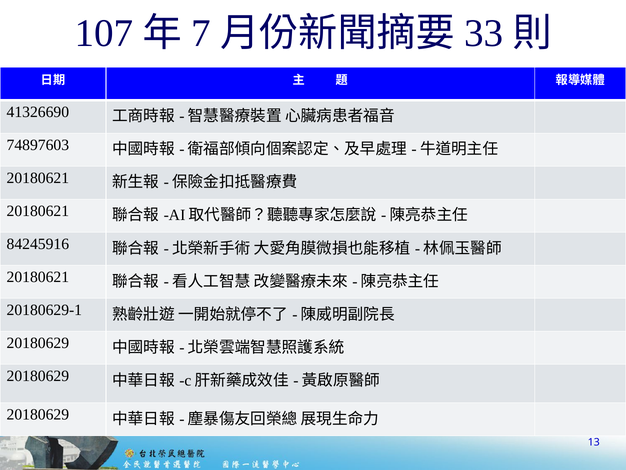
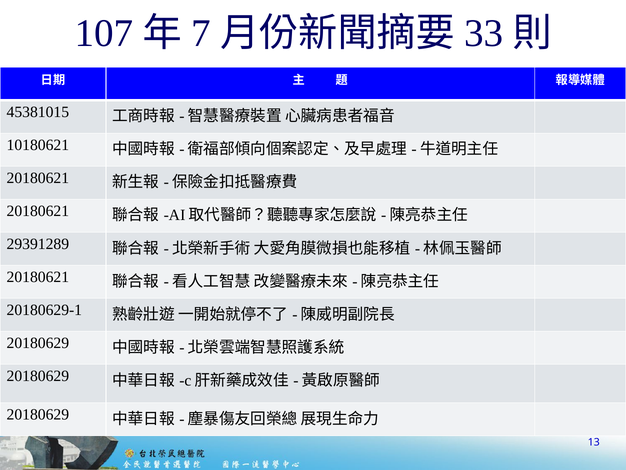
41326690: 41326690 -> 45381015
74897603: 74897603 -> 10180621
84245916: 84245916 -> 29391289
